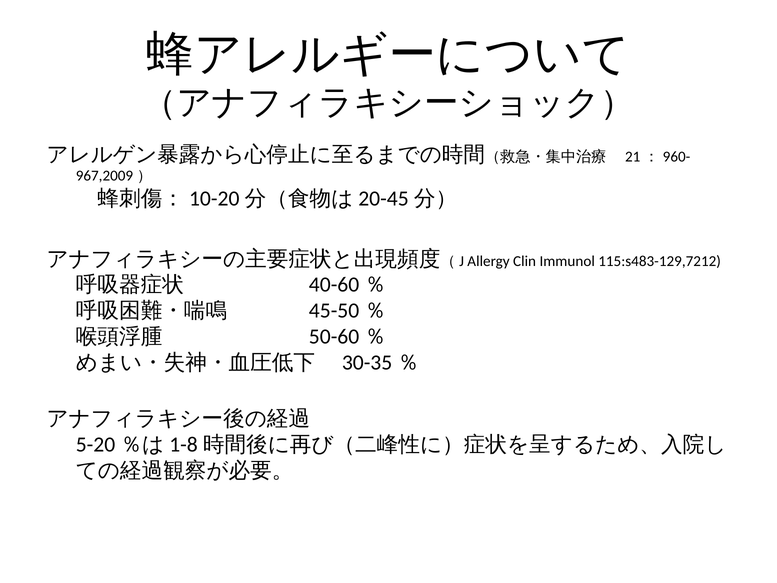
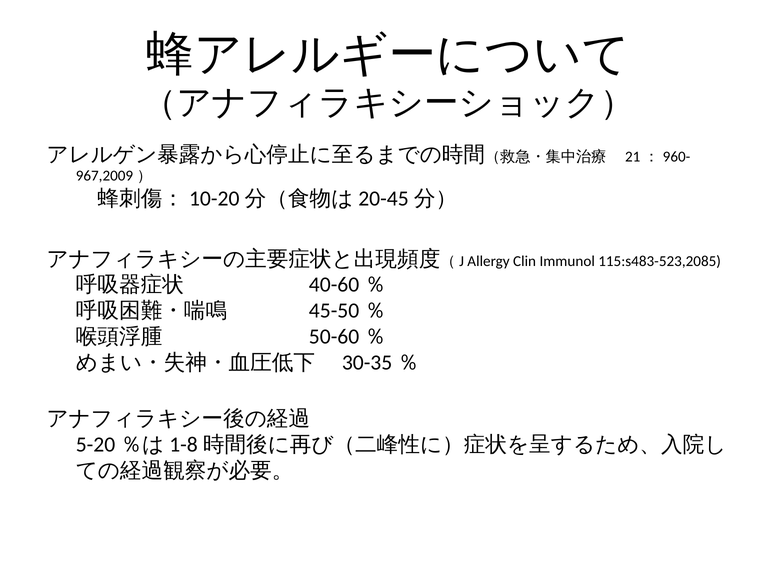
115:s483-129,7212: 115:s483-129,7212 -> 115:s483-523,2085
